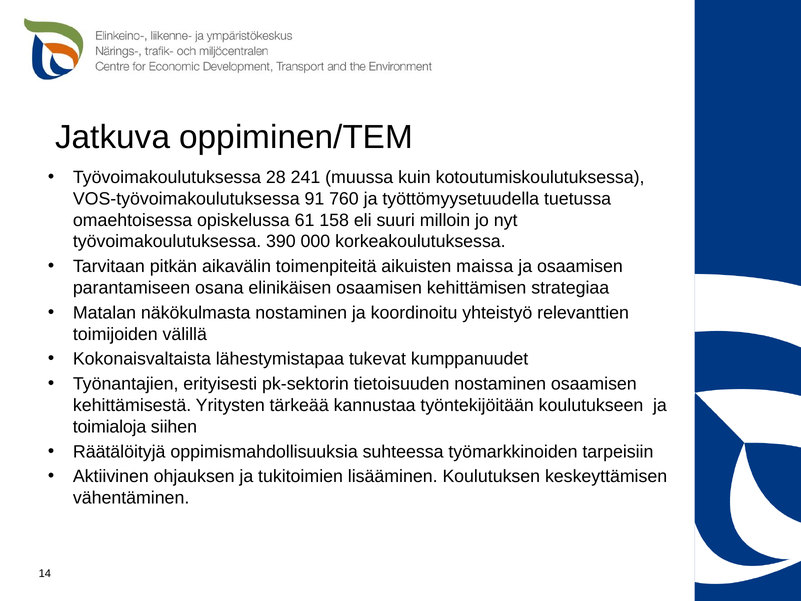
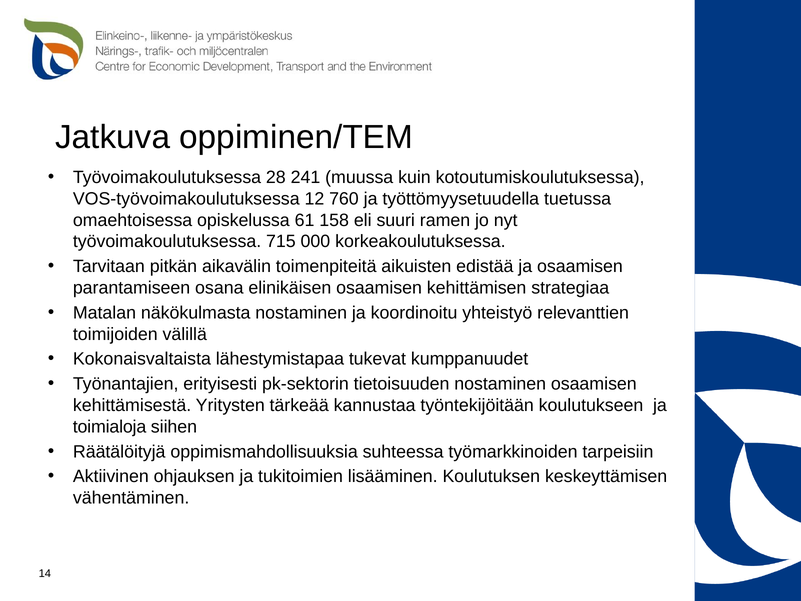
91: 91 -> 12
milloin: milloin -> ramen
390: 390 -> 715
maissa: maissa -> edistää
